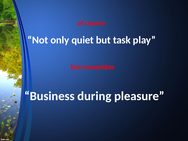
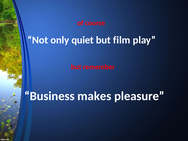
task: task -> film
during: during -> makes
